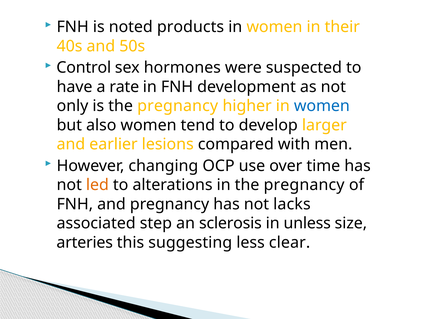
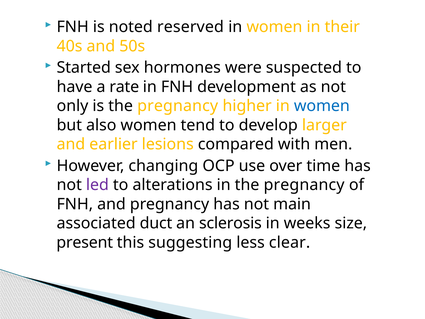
products: products -> reserved
Control: Control -> Started
led colour: orange -> purple
lacks: lacks -> main
step: step -> duct
unless: unless -> weeks
arteries: arteries -> present
